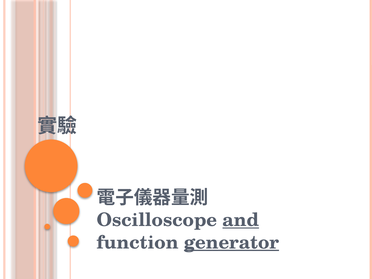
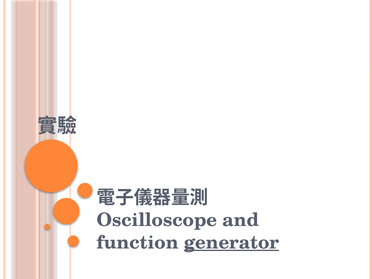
and underline: present -> none
